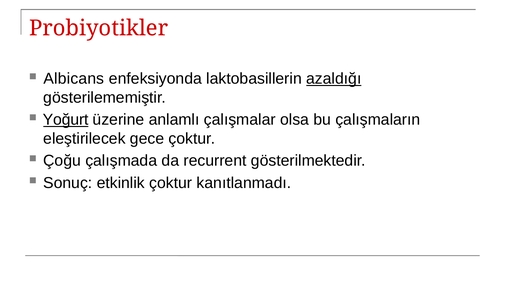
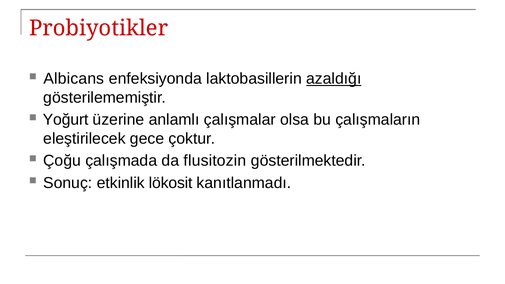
Yoğurt underline: present -> none
recurrent: recurrent -> flusitozin
etkinlik çoktur: çoktur -> lökosit
